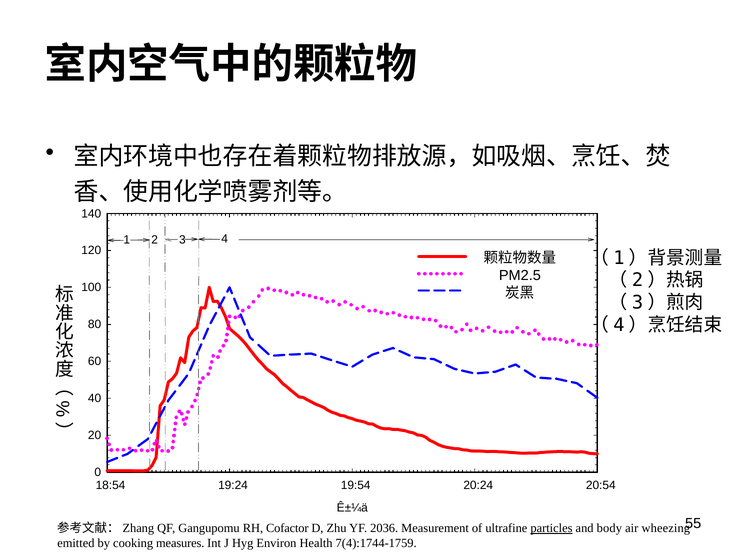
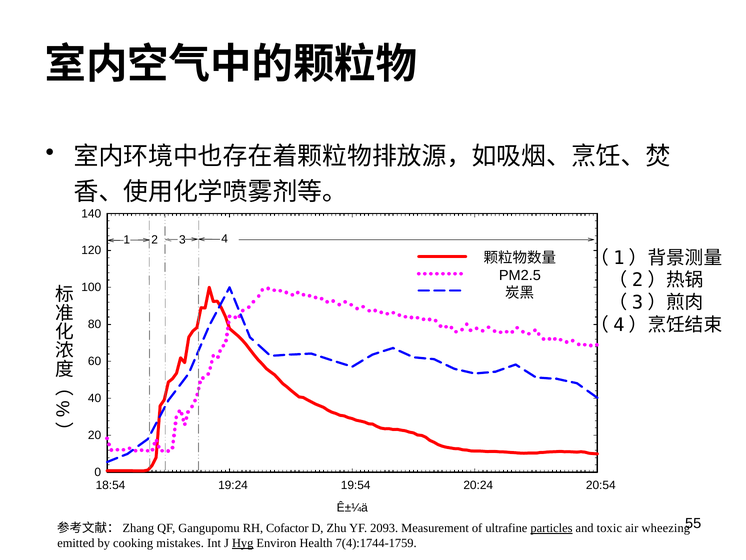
2036: 2036 -> 2093
body: body -> toxic
measures: measures -> mistakes
Hyg underline: none -> present
